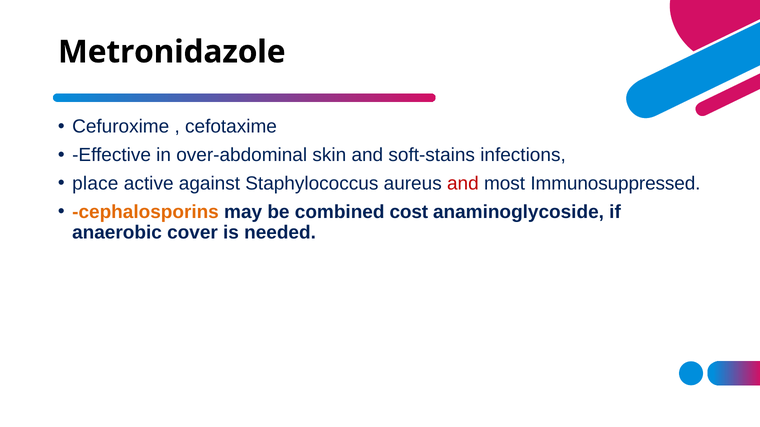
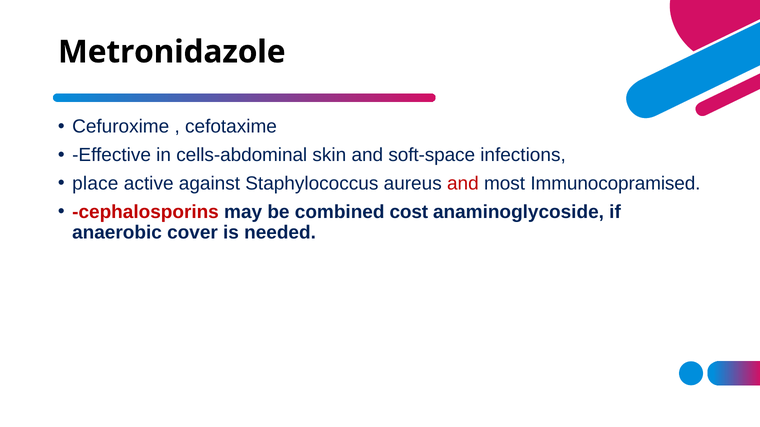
over-abdominal: over-abdominal -> cells-abdominal
soft-stains: soft-stains -> soft-space
Immunosuppressed: Immunosuppressed -> Immunocopramised
cephalosporins colour: orange -> red
